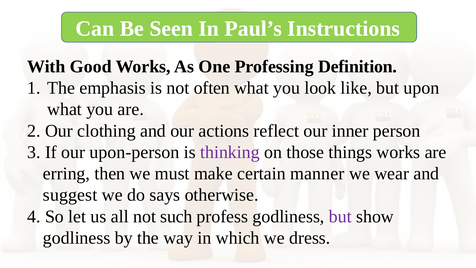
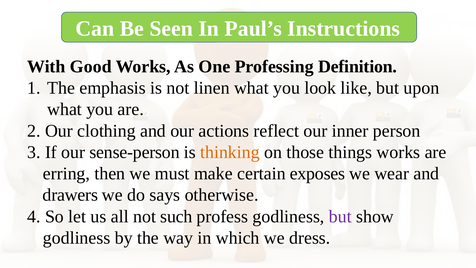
often: often -> linen
upon-person: upon-person -> sense-person
thinking colour: purple -> orange
manner: manner -> exposes
suggest: suggest -> drawers
